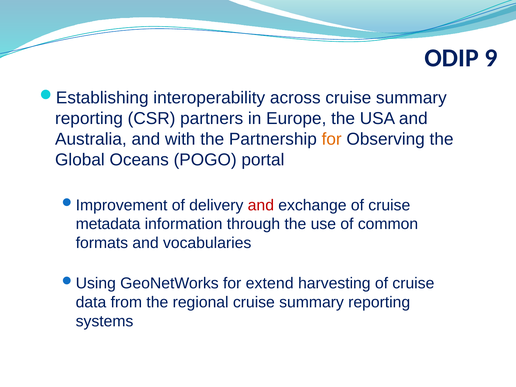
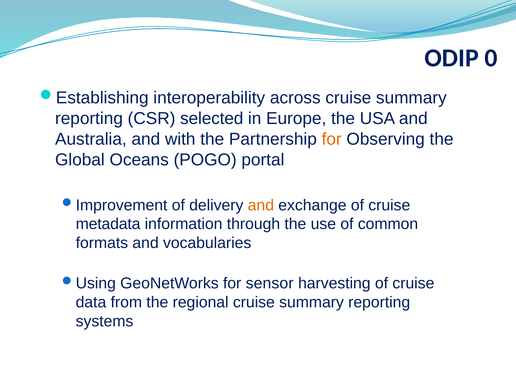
9: 9 -> 0
partners: partners -> selected
and at (261, 205) colour: red -> orange
extend: extend -> sensor
